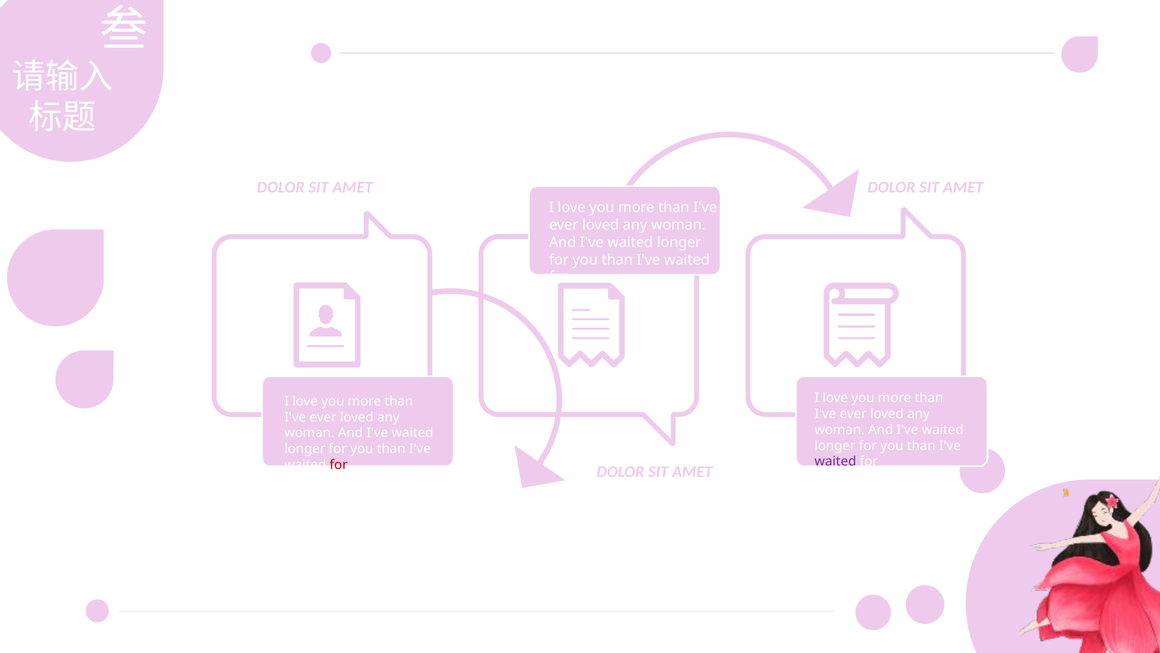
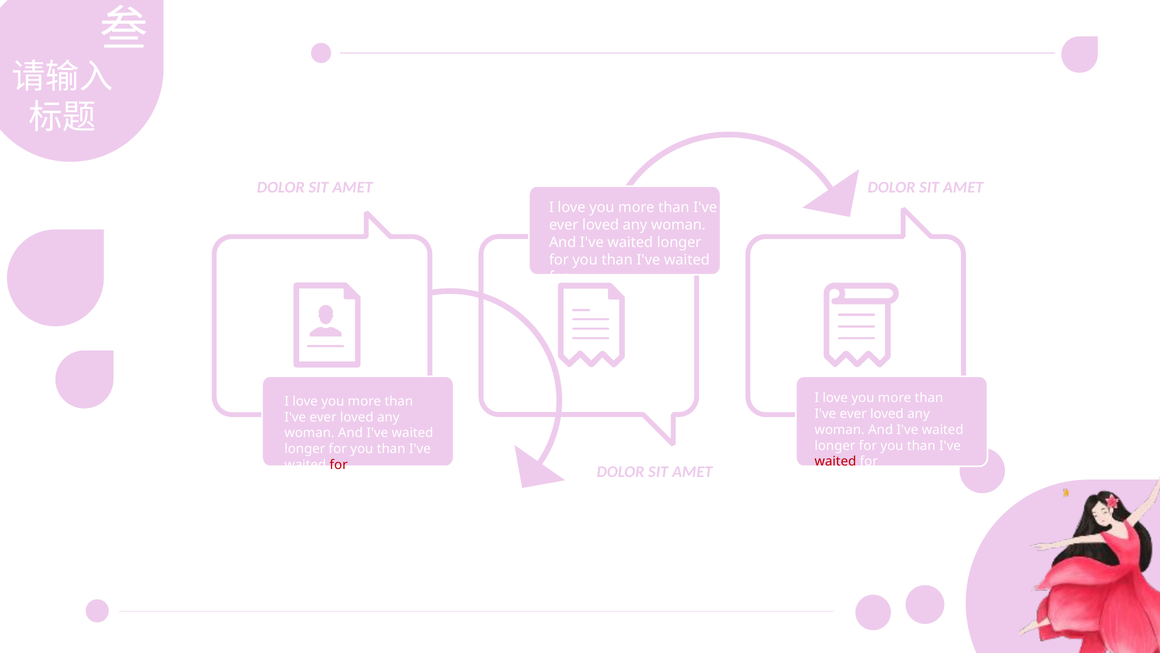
waited at (835, 461) colour: purple -> red
